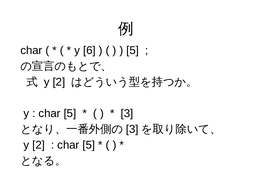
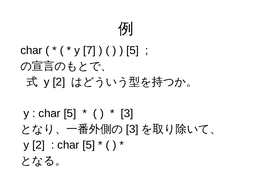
6: 6 -> 7
